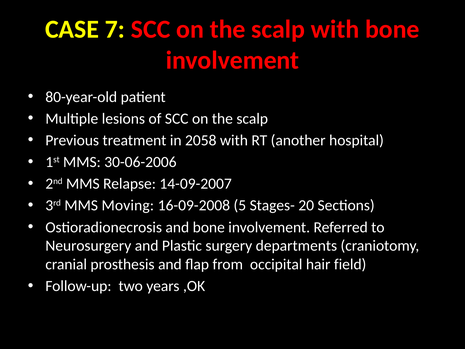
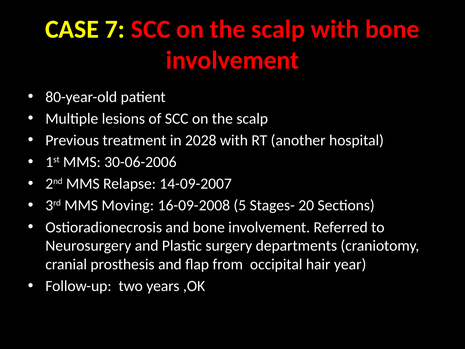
2058: 2058 -> 2028
field: field -> year
